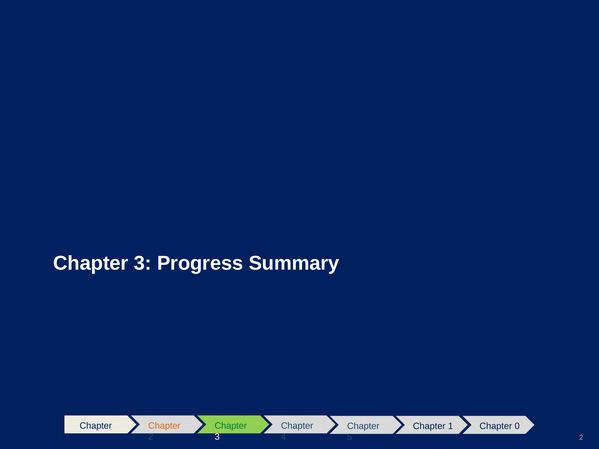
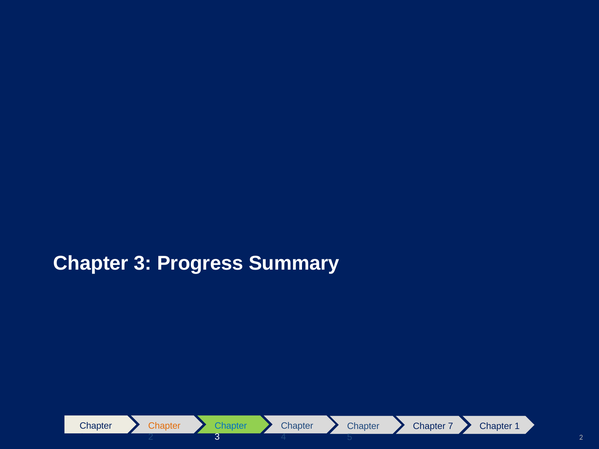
Chapter at (231, 426) colour: green -> blue
1 at (451, 426): 1 -> 7
0 at (517, 426): 0 -> 1
